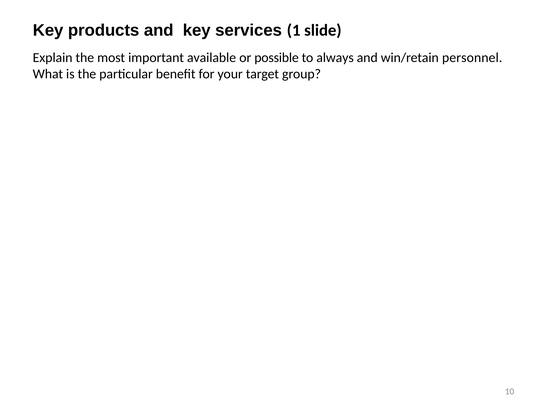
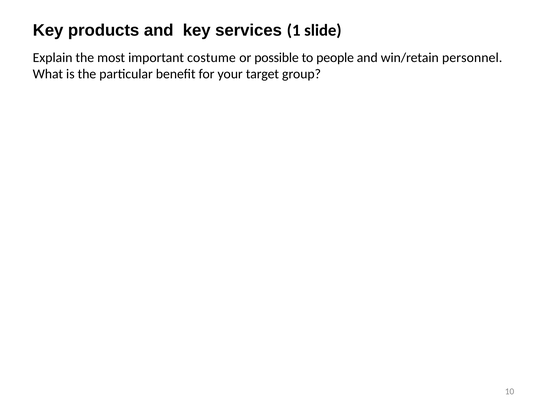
available: available -> costume
always: always -> people
